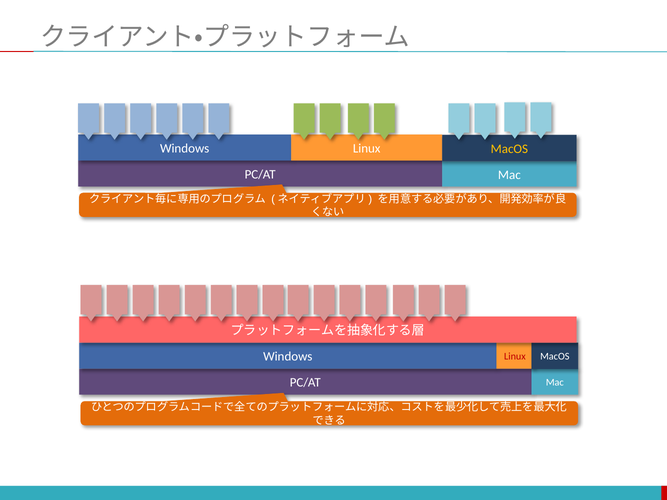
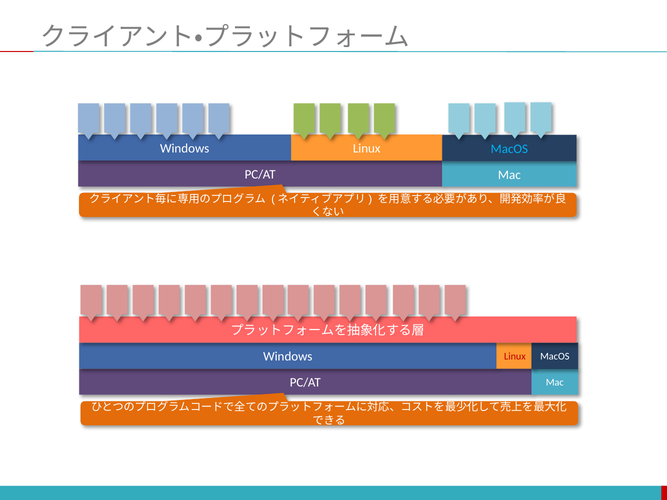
MacOS at (509, 149) colour: yellow -> light blue
